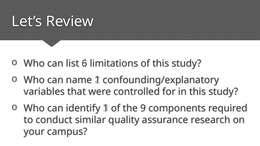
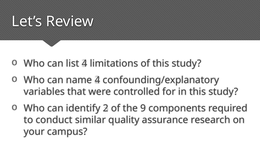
list 6: 6 -> 4
name 1: 1 -> 4
identify 1: 1 -> 2
